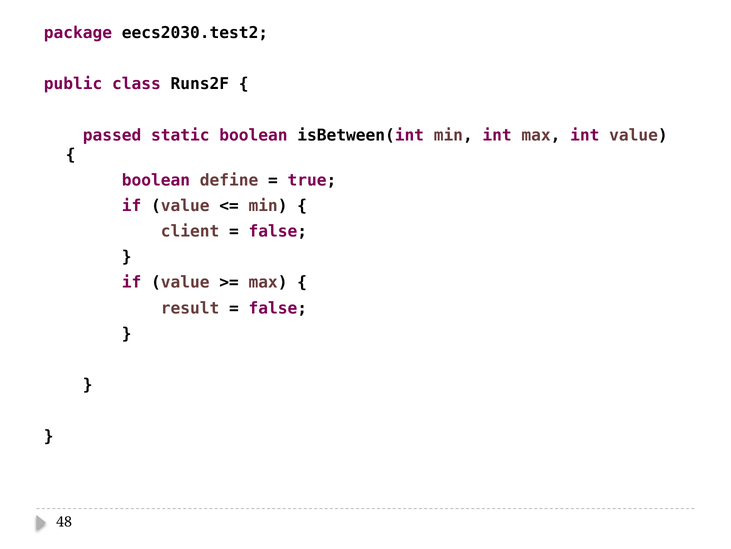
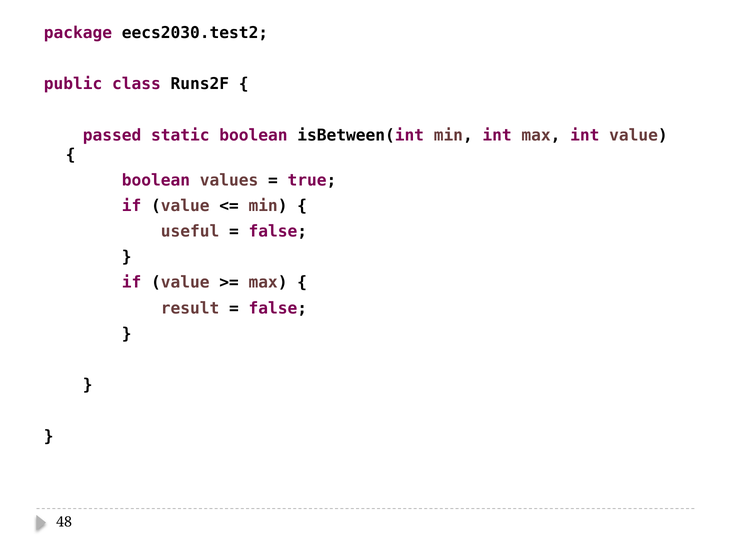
define: define -> values
client: client -> useful
